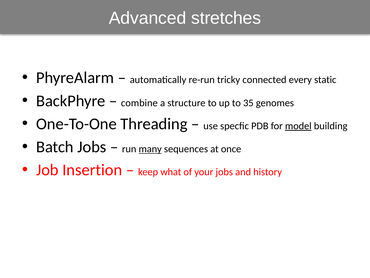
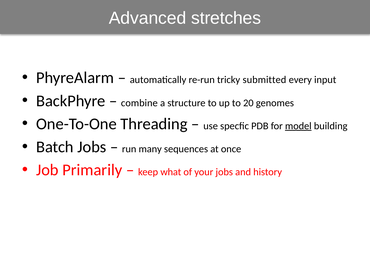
connected: connected -> submitted
static: static -> input
35: 35 -> 20
many underline: present -> none
Insertion: Insertion -> Primarily
